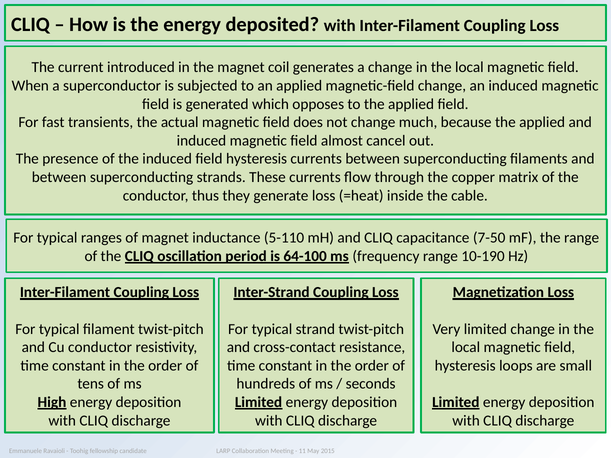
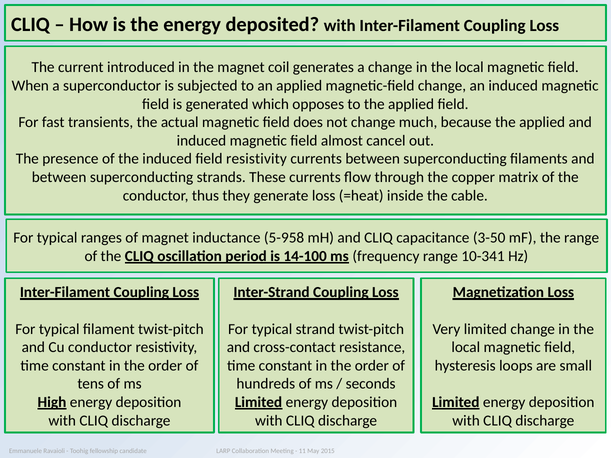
induced field hysteresis: hysteresis -> resistivity
5-110: 5-110 -> 5-958
7-50: 7-50 -> 3-50
64-100: 64-100 -> 14-100
10-190: 10-190 -> 10-341
